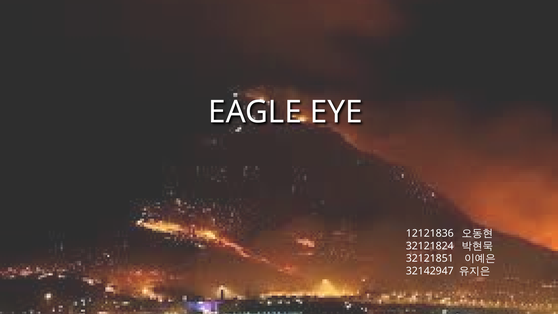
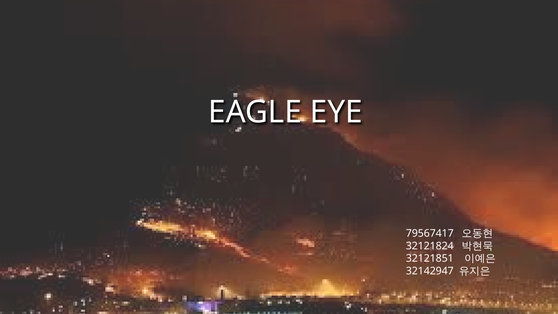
12121836: 12121836 -> 79567417
